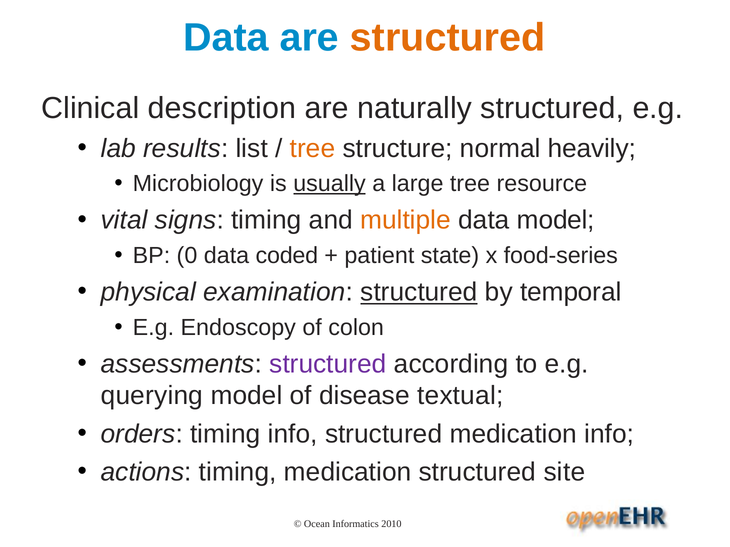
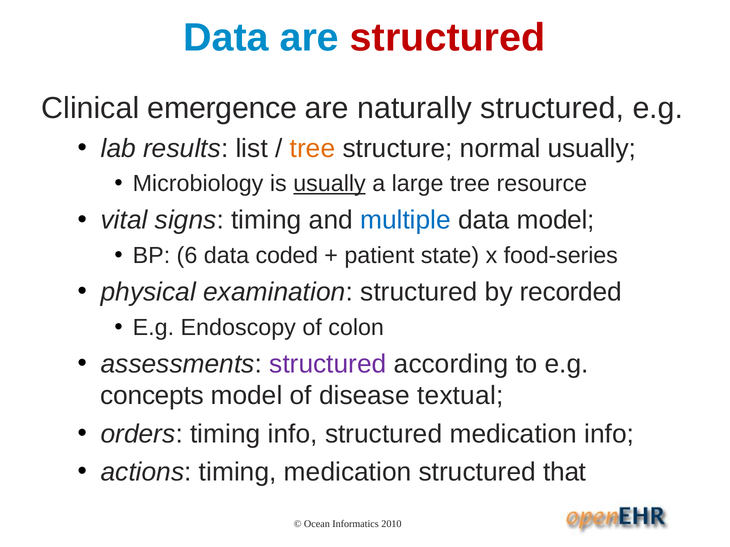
structured at (448, 38) colour: orange -> red
description: description -> emergence
normal heavily: heavily -> usually
multiple colour: orange -> blue
0: 0 -> 6
structured at (419, 292) underline: present -> none
temporal: temporal -> recorded
querying: querying -> concepts
site: site -> that
